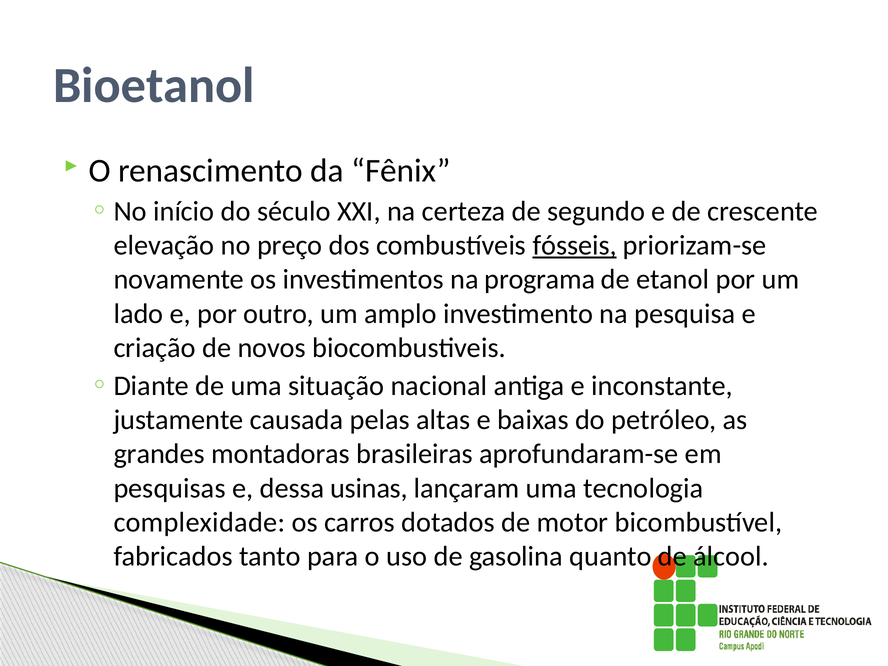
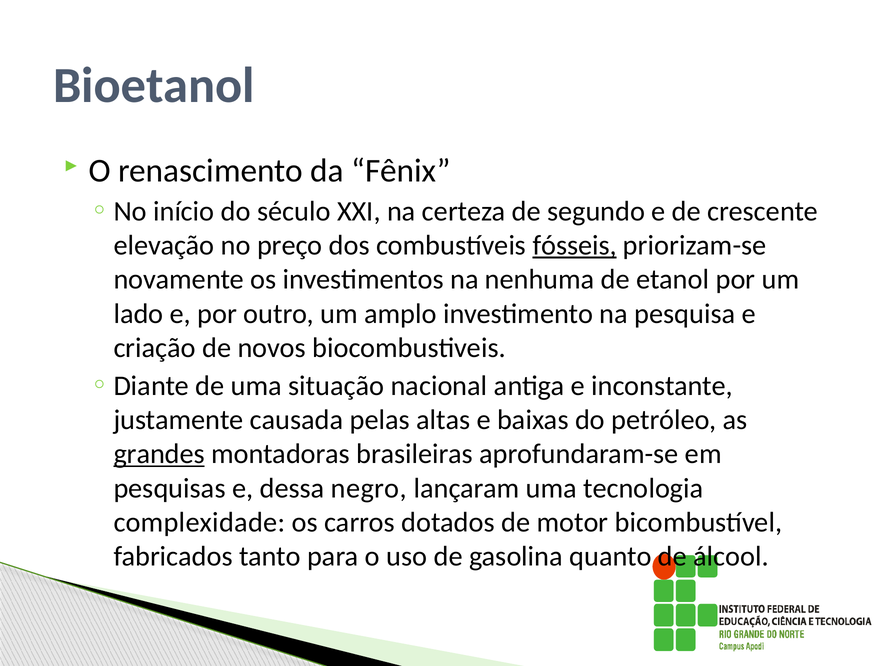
programa: programa -> nenhuma
grandes underline: none -> present
usinas: usinas -> negro
